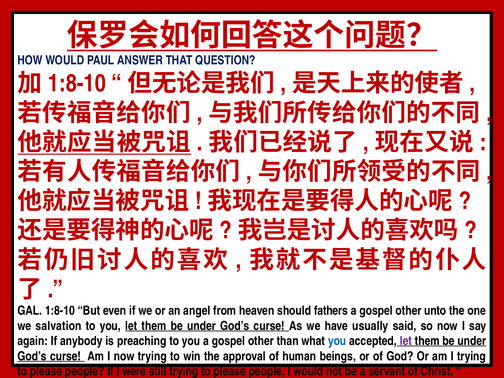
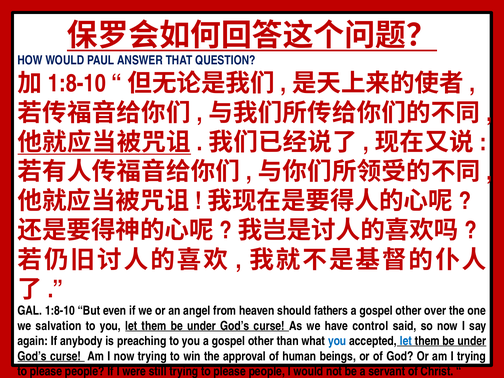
unto: unto -> over
usually: usually -> control
let at (406, 341) colour: purple -> blue
